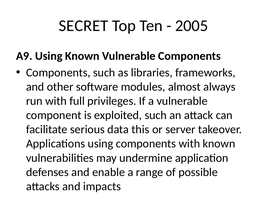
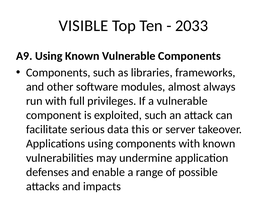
SECRET: SECRET -> VISIBLE
2005: 2005 -> 2033
